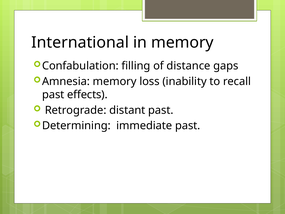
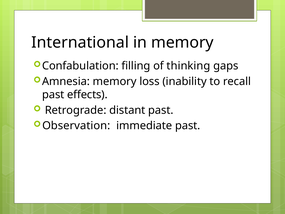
distance: distance -> thinking
Determining: Determining -> Observation
